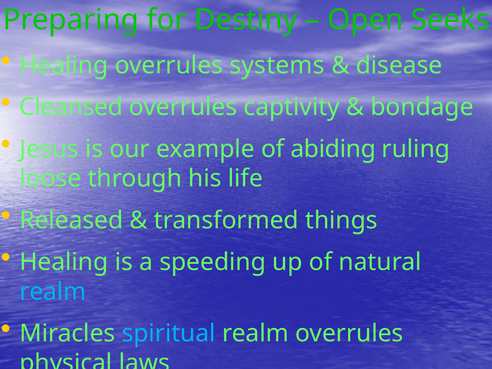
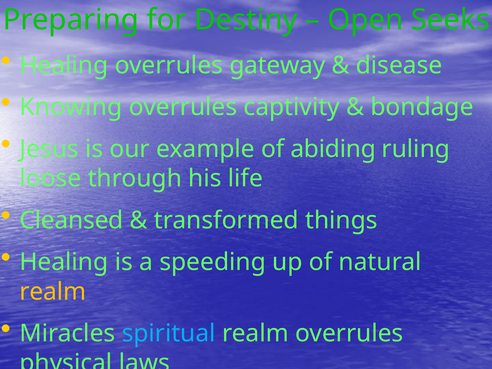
systems: systems -> gateway
Cleansed: Cleansed -> Knowing
Released: Released -> Cleansed
realm at (53, 292) colour: light blue -> yellow
